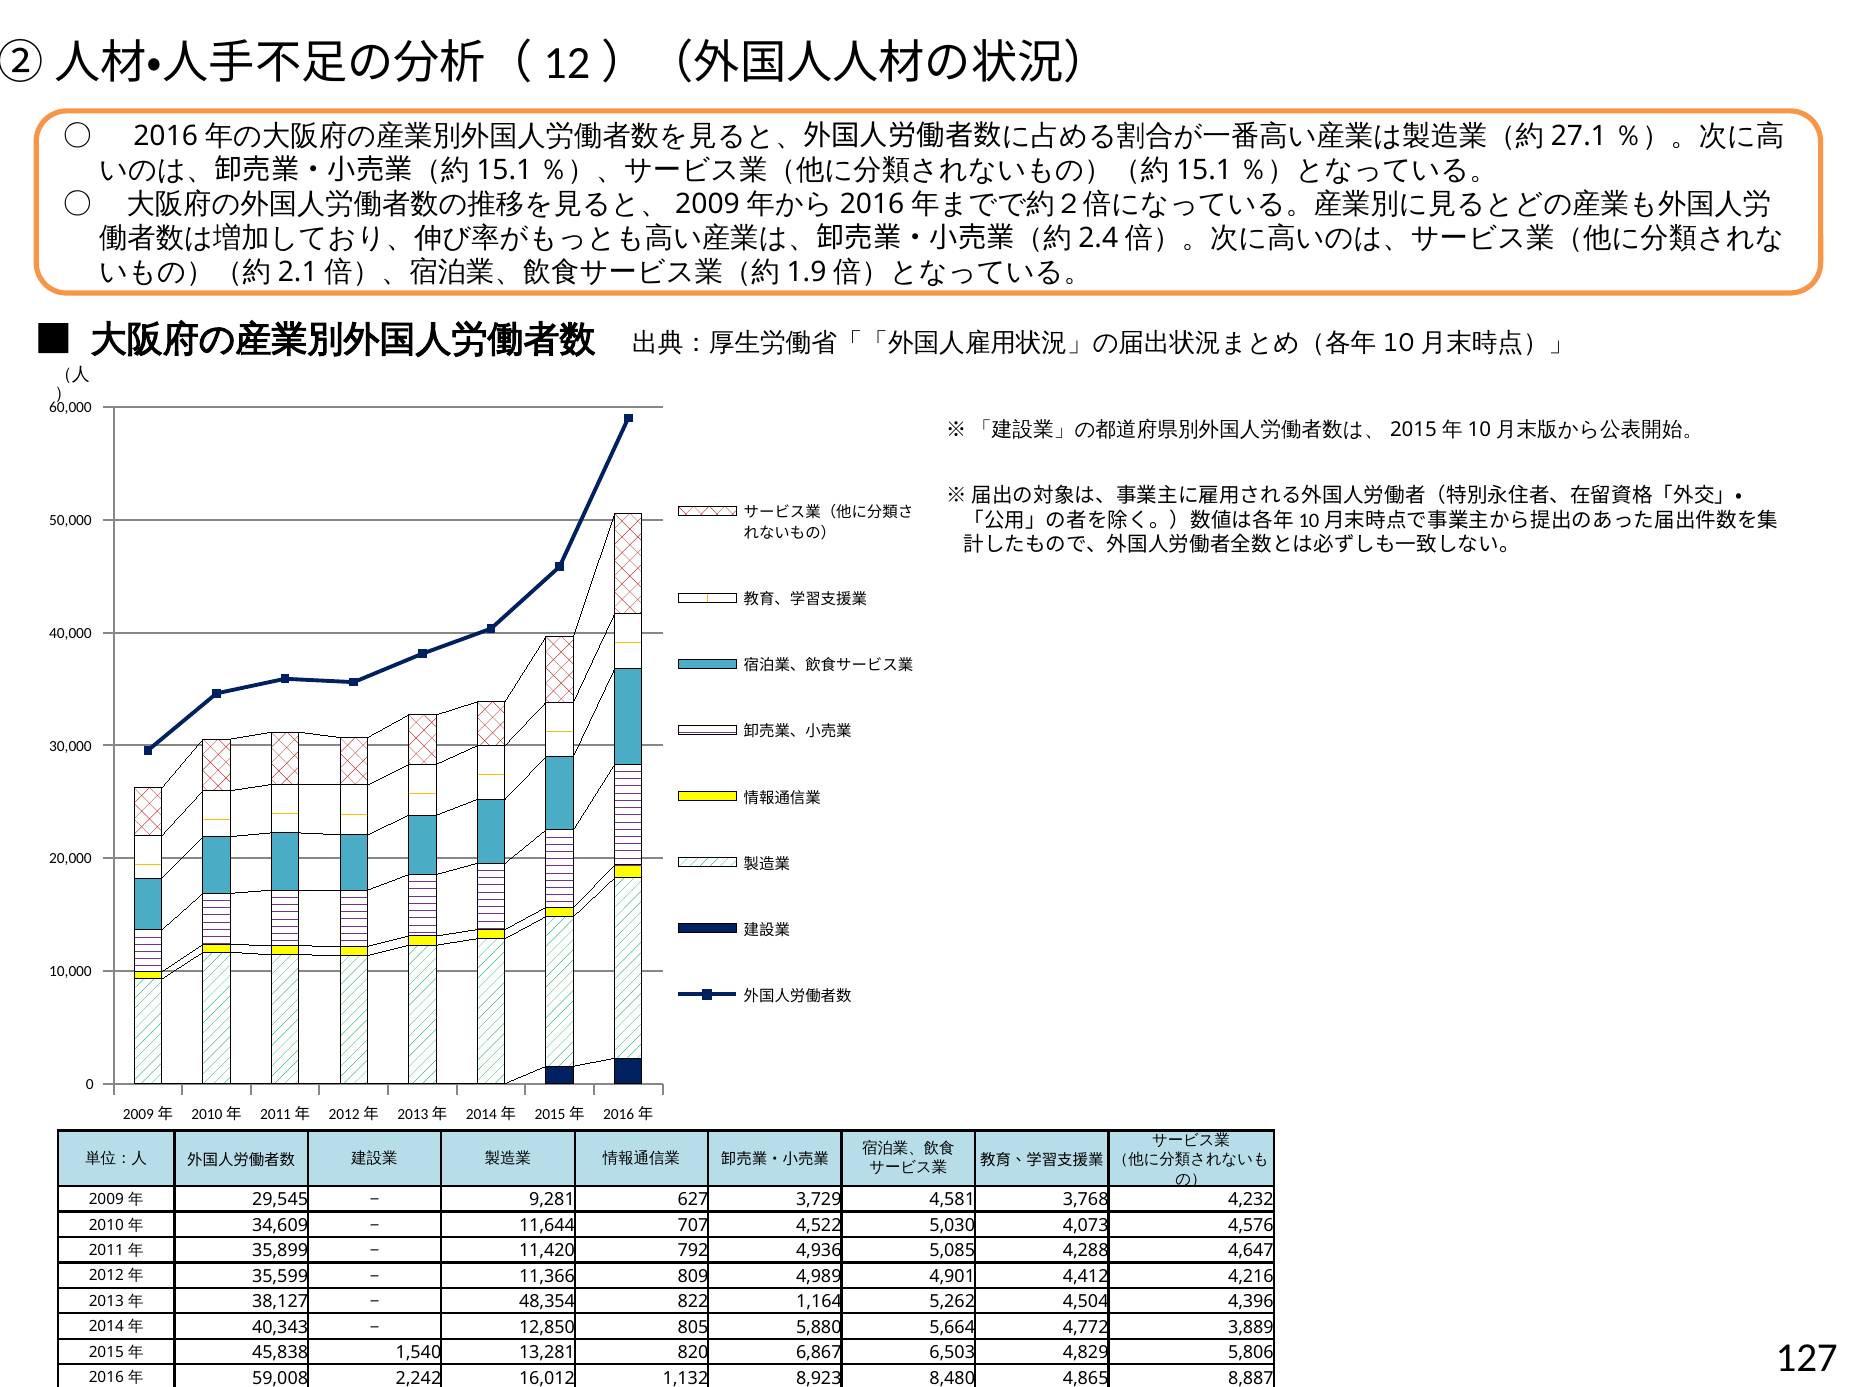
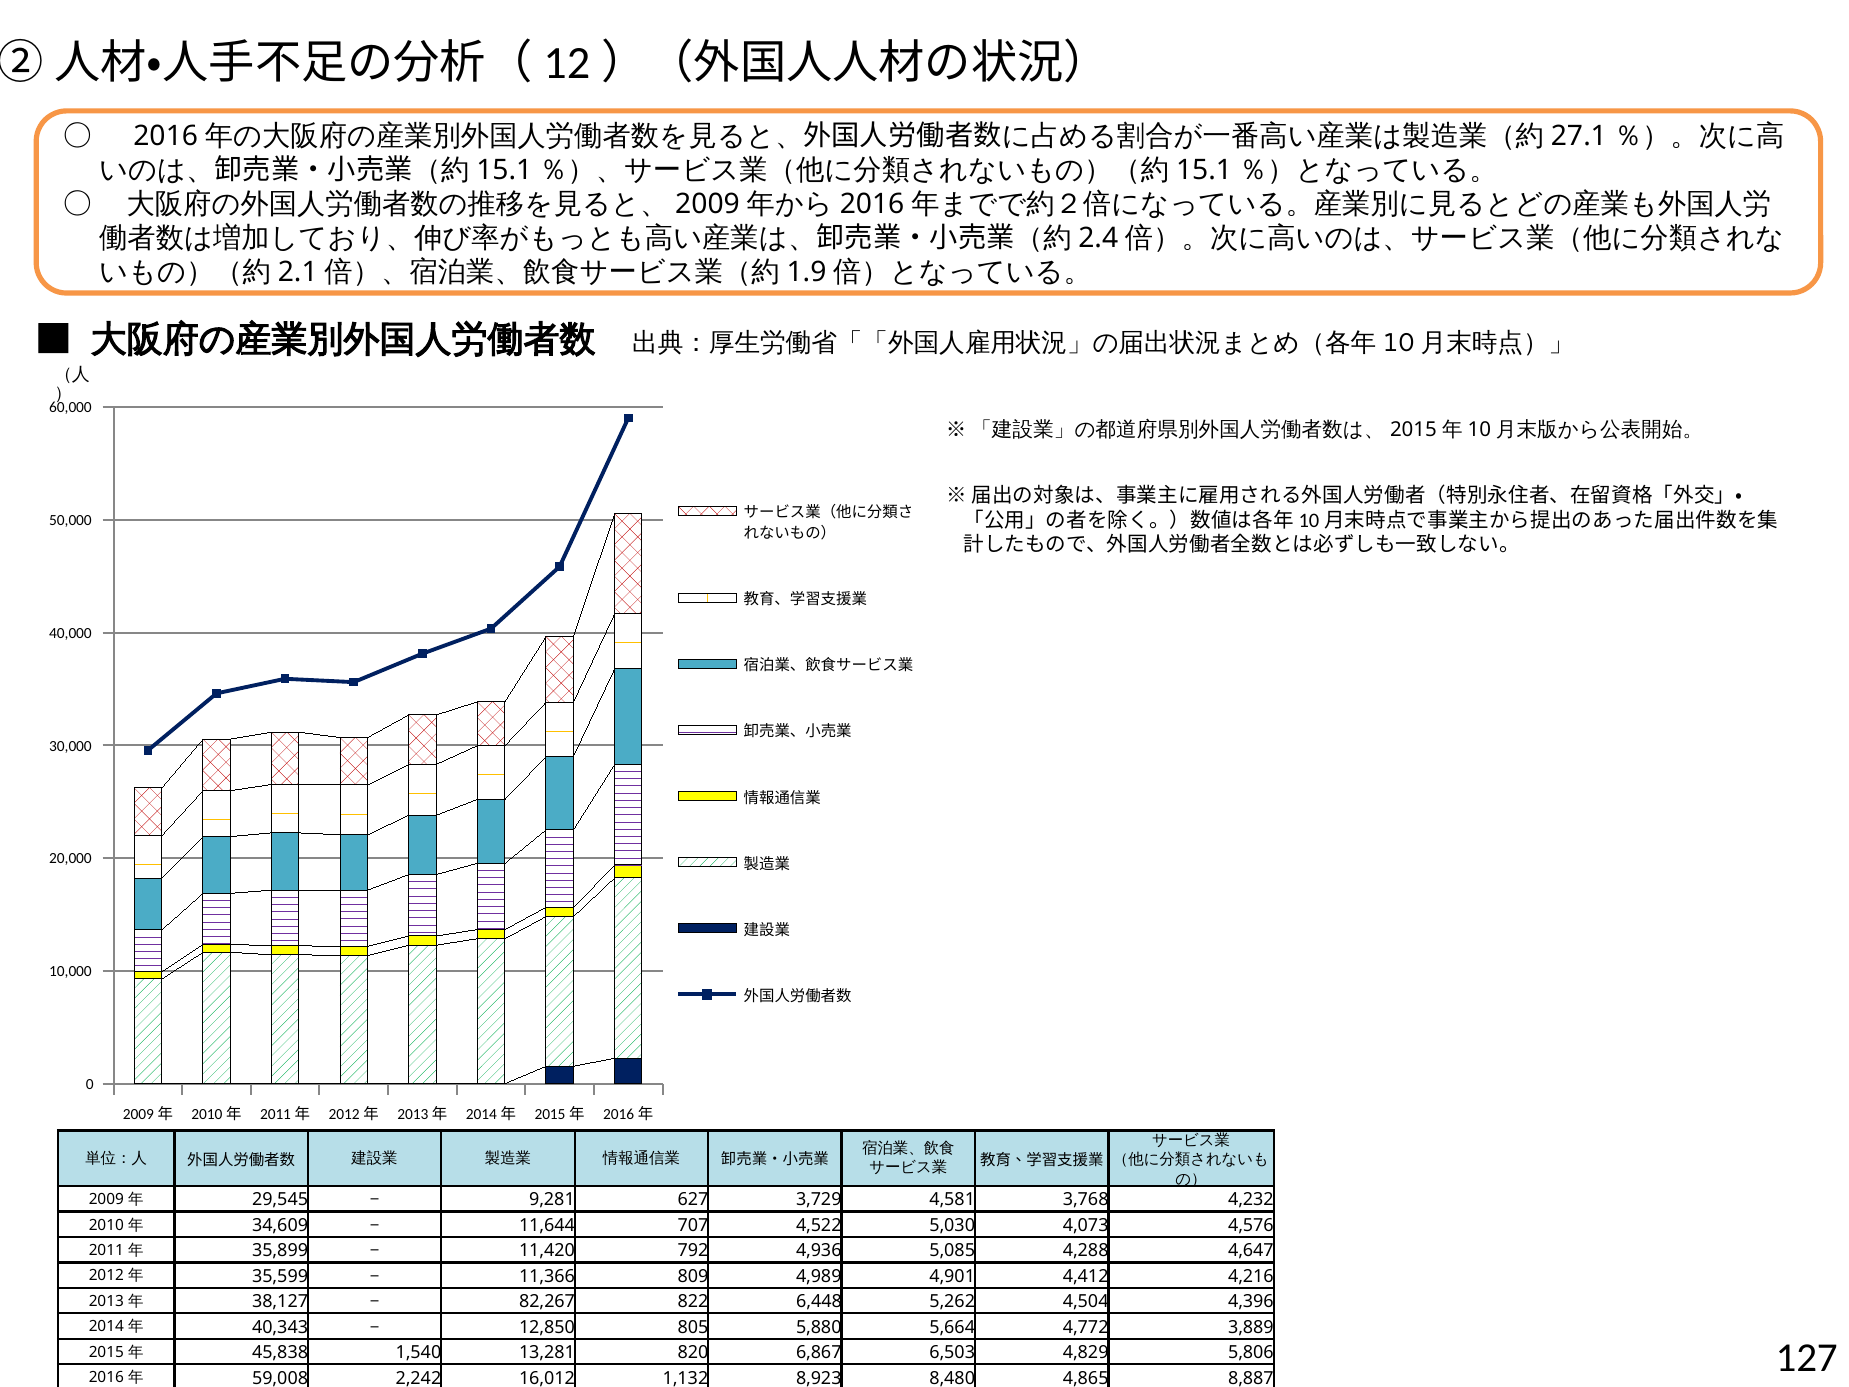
48,354: 48,354 -> 82,267
1,164: 1,164 -> 6,448
